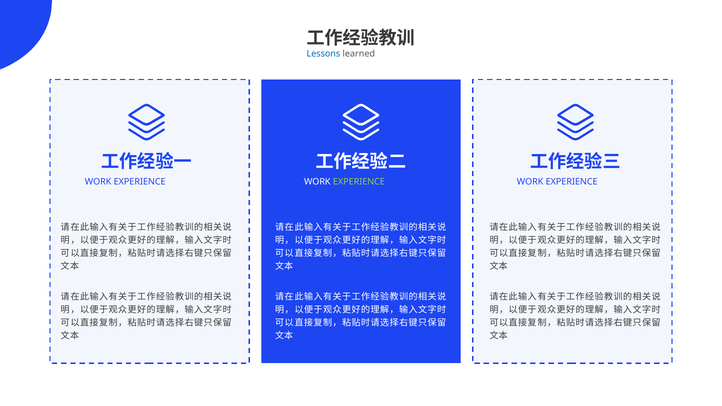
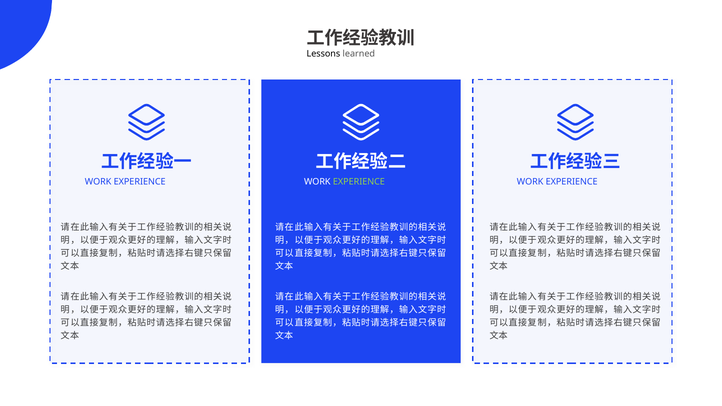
Lessons colour: blue -> black
